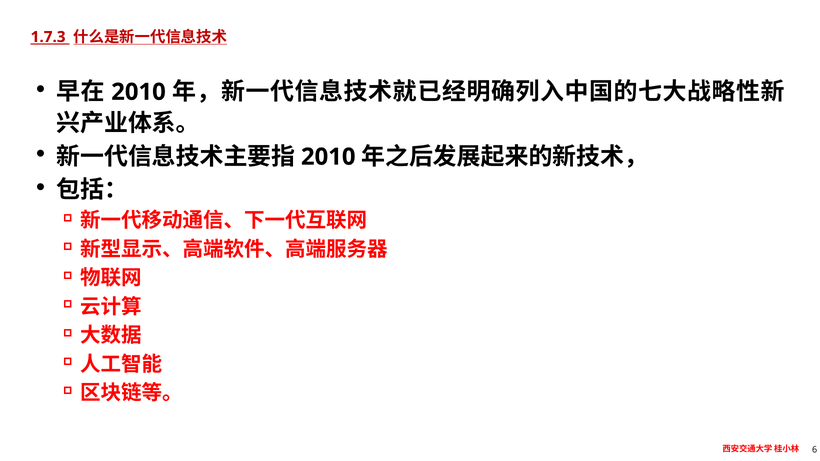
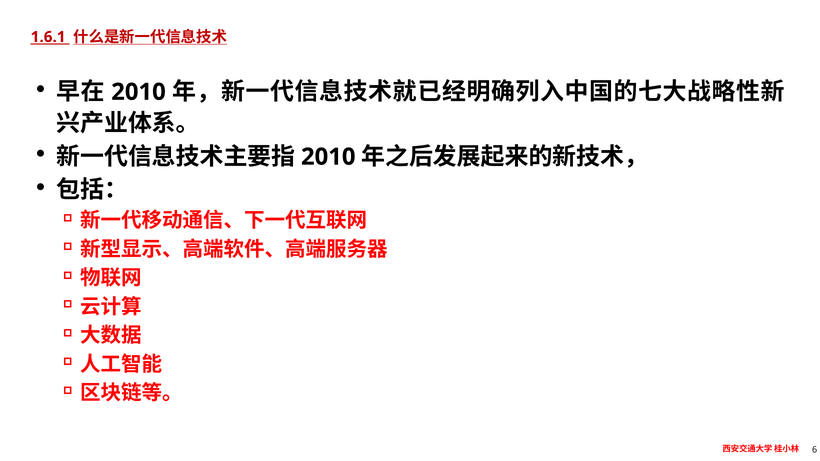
1.7.3: 1.7.3 -> 1.6.1
